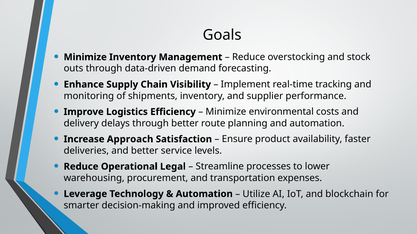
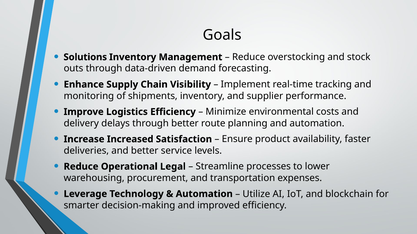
Minimize at (85, 57): Minimize -> Solutions
Approach: Approach -> Increased
